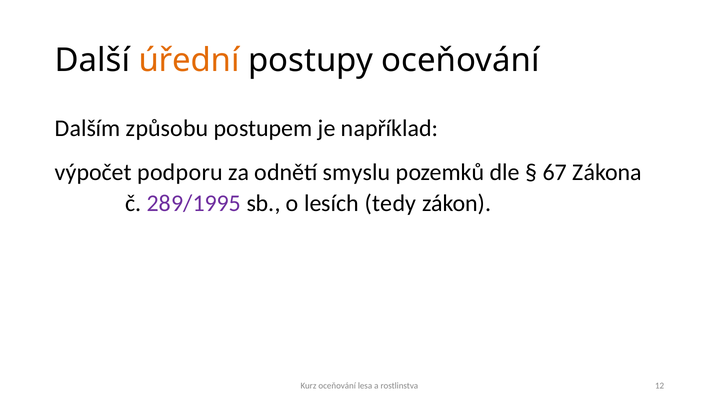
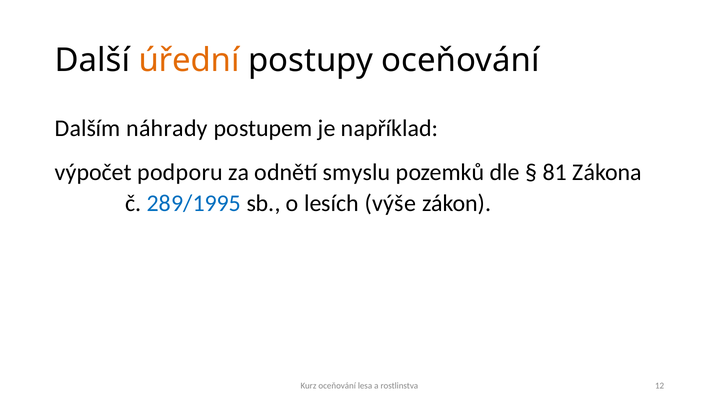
způsobu: způsobu -> náhrady
67: 67 -> 81
289/1995 colour: purple -> blue
tedy: tedy -> výše
